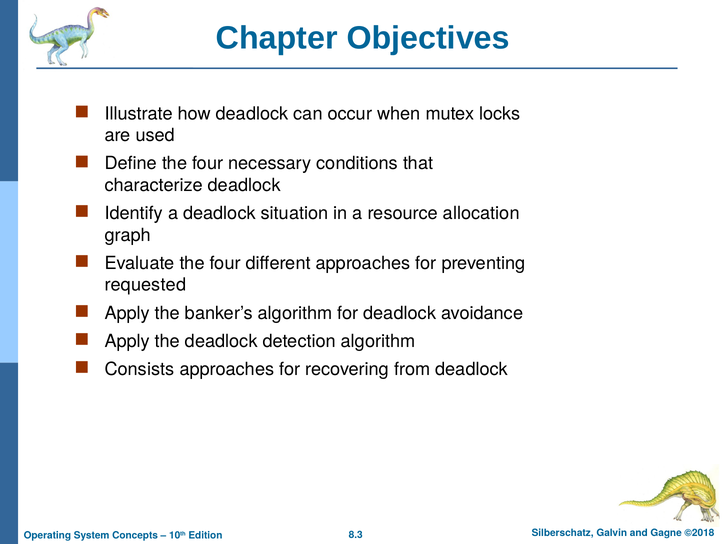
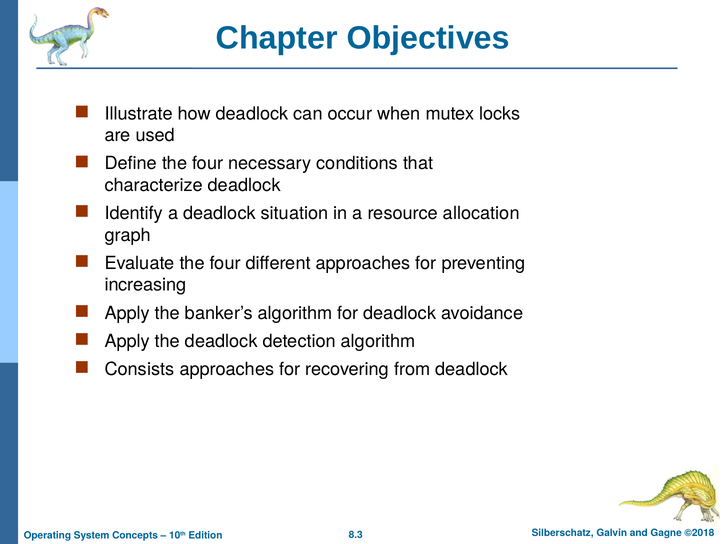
requested: requested -> increasing
